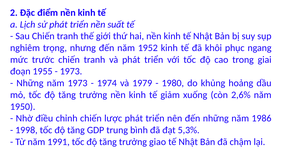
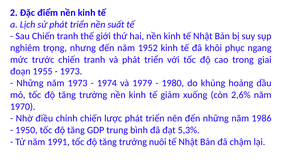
1950: 1950 -> 1970
1998: 1998 -> 1950
giao: giao -> nuôi
